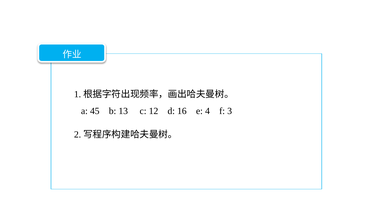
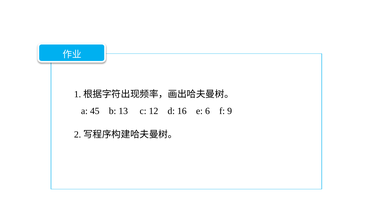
4: 4 -> 6
3: 3 -> 9
